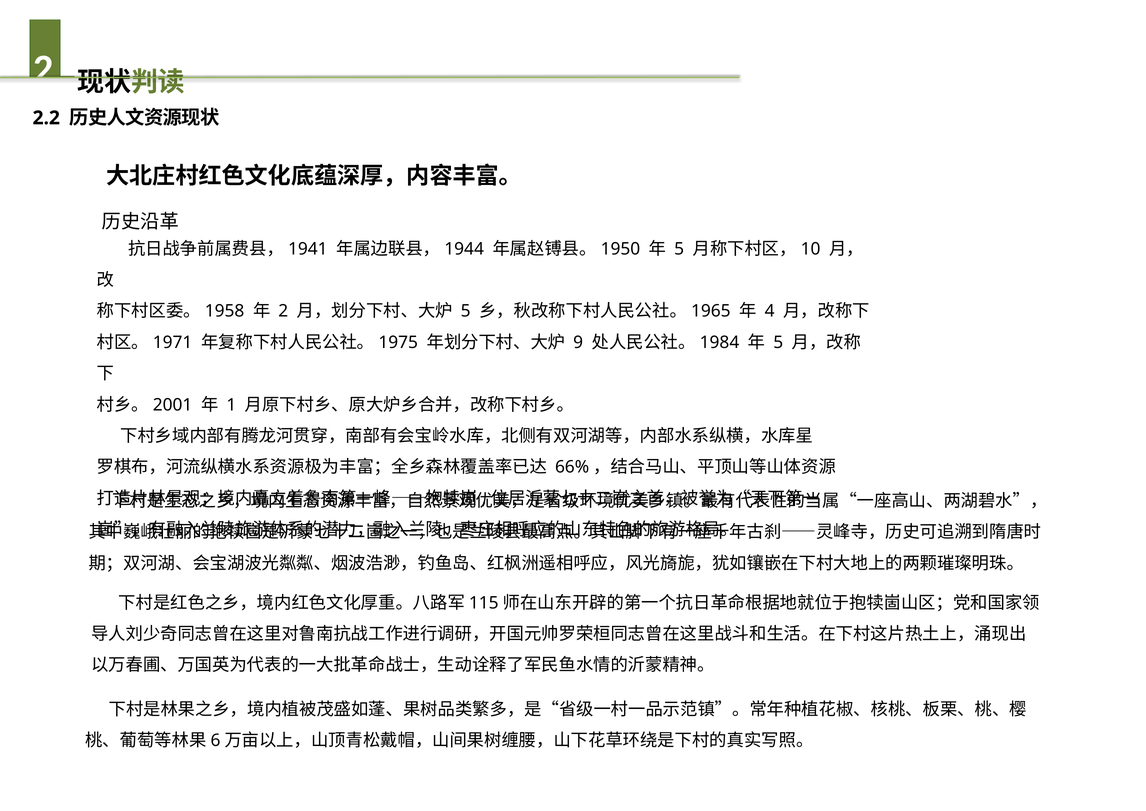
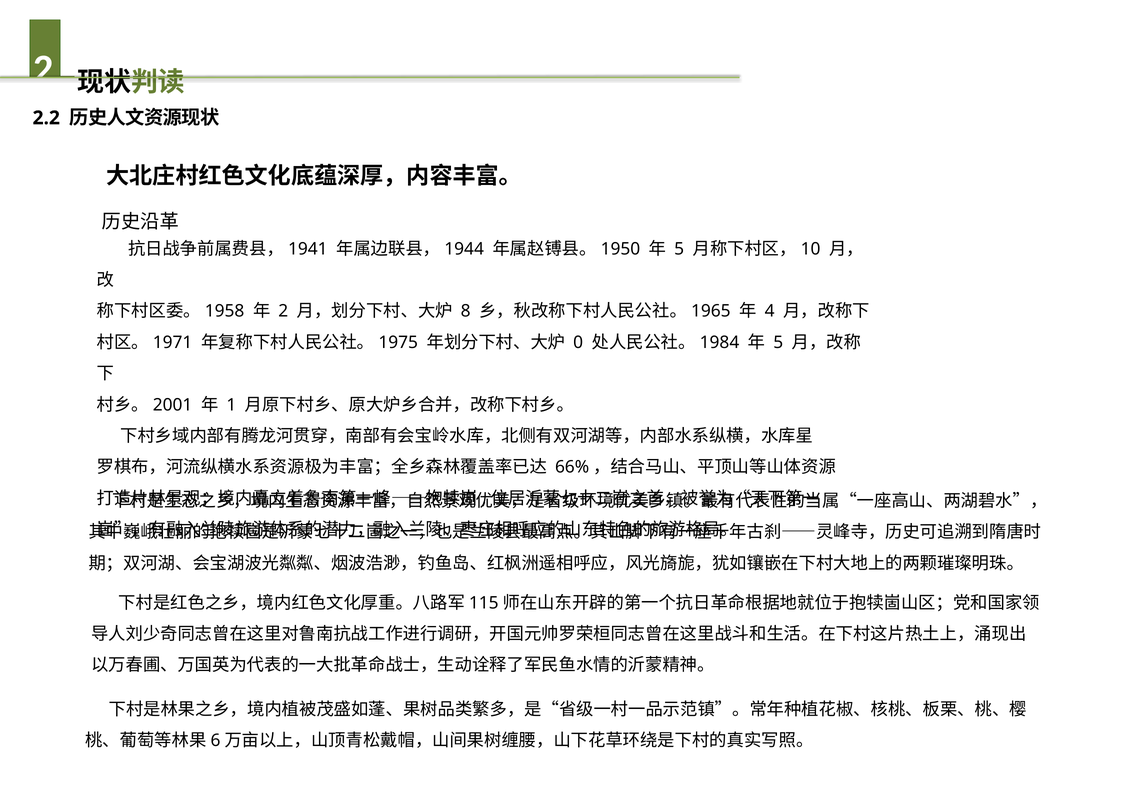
5 at (466, 311): 5 -> 8
9: 9 -> 0
